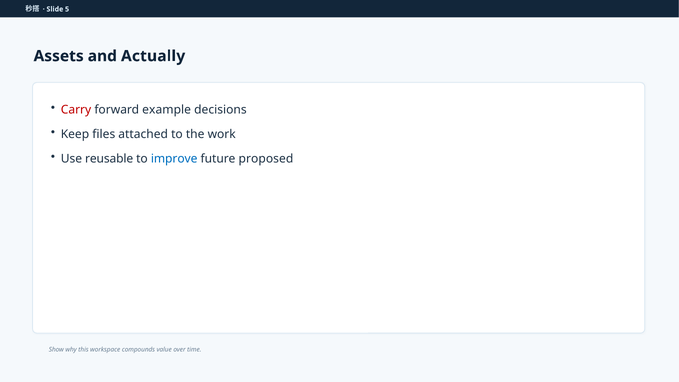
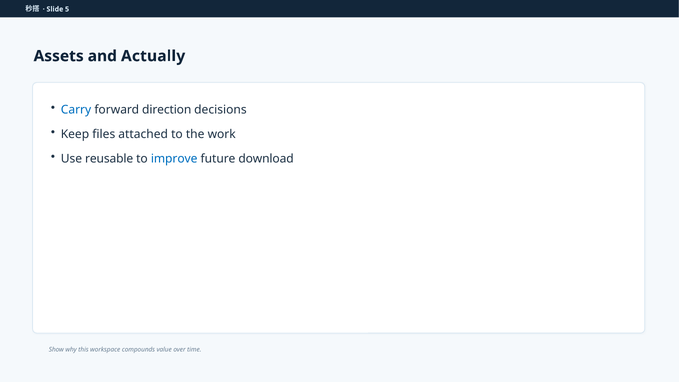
Carry colour: red -> blue
example: example -> direction
proposed: proposed -> download
